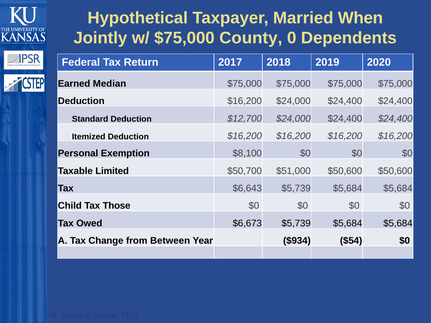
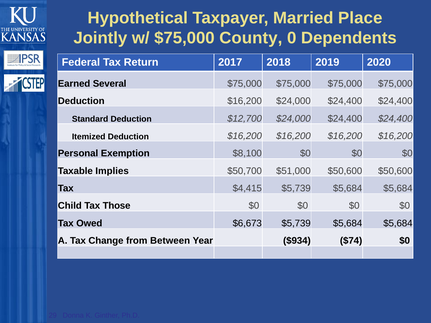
When: When -> Place
Median: Median -> Several
Limited: Limited -> Implies
$6,643: $6,643 -> $4,415
$54: $54 -> $74
